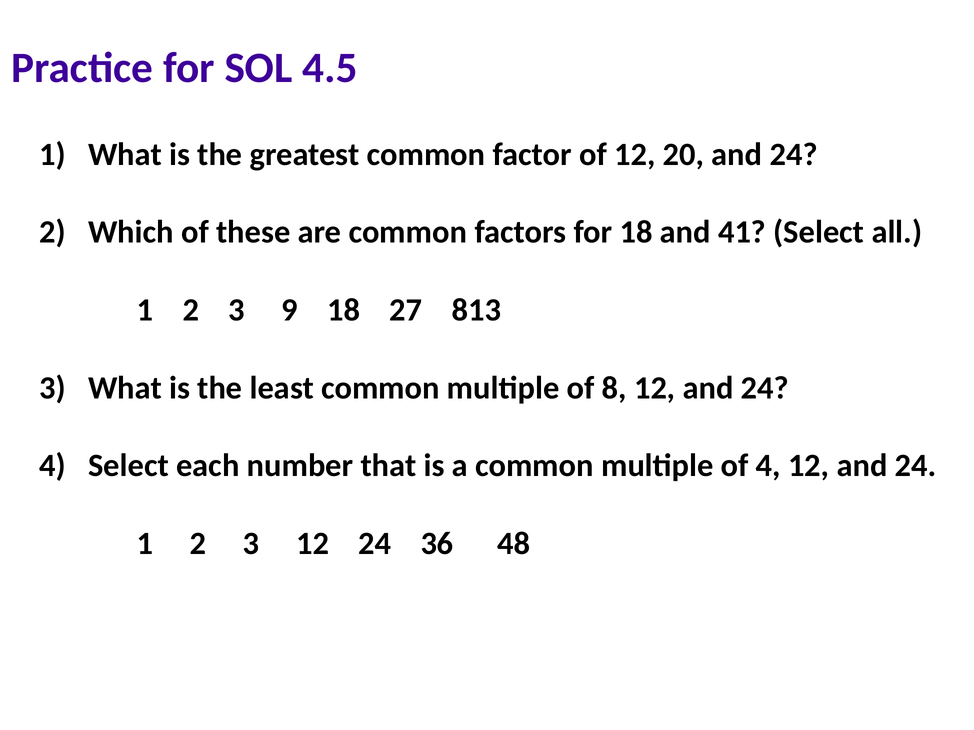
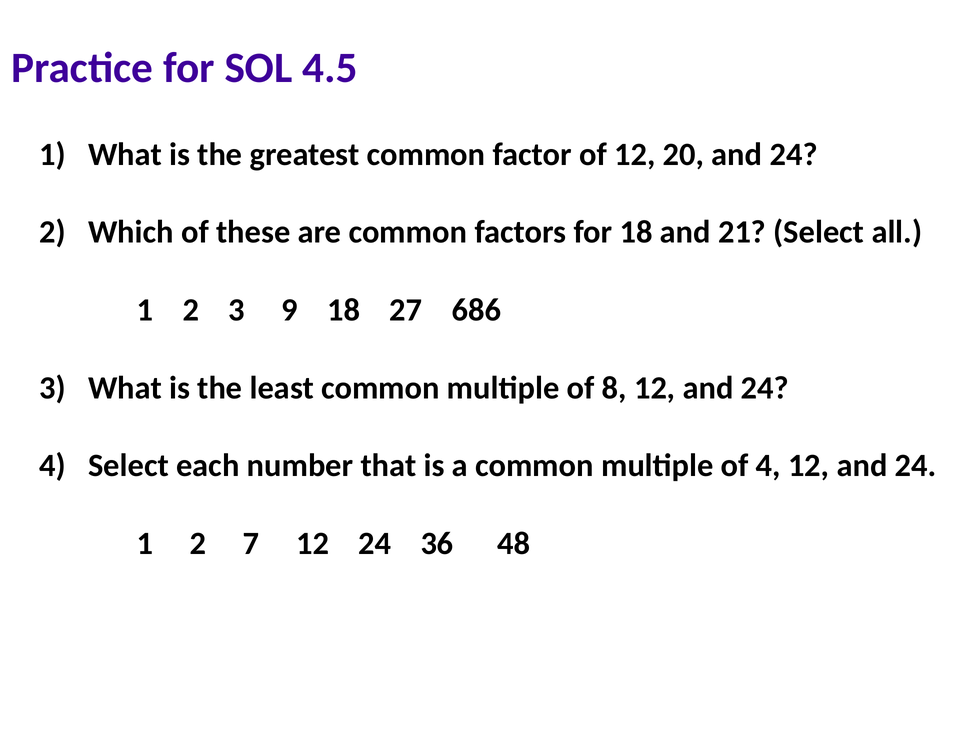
41: 41 -> 21
813: 813 -> 686
3 at (251, 544): 3 -> 7
